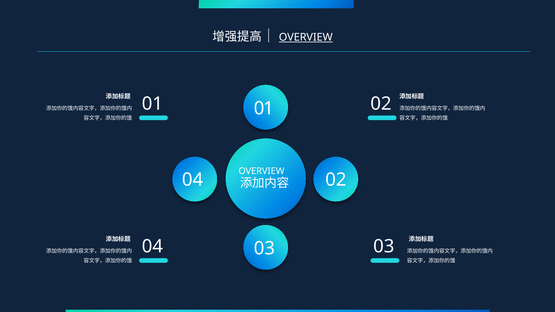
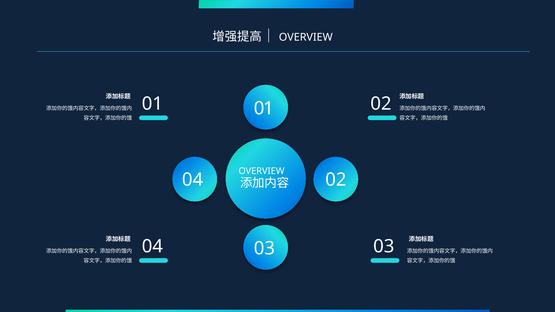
OVERVIEW at (306, 37) underline: present -> none
